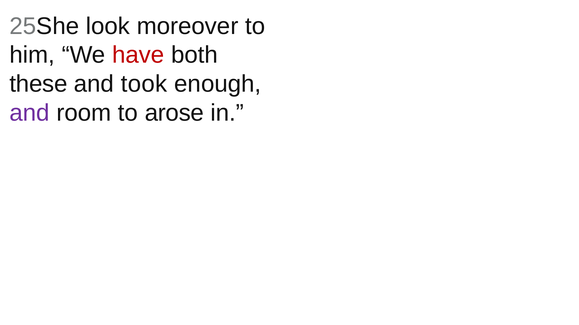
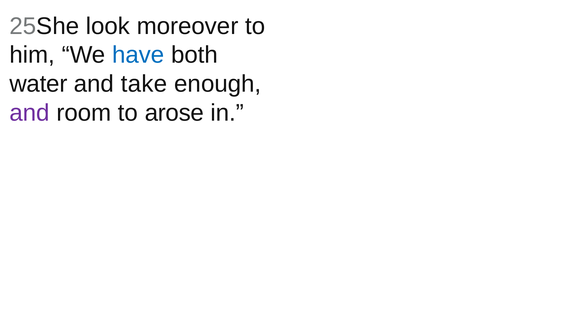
have colour: red -> blue
these: these -> water
took: took -> take
